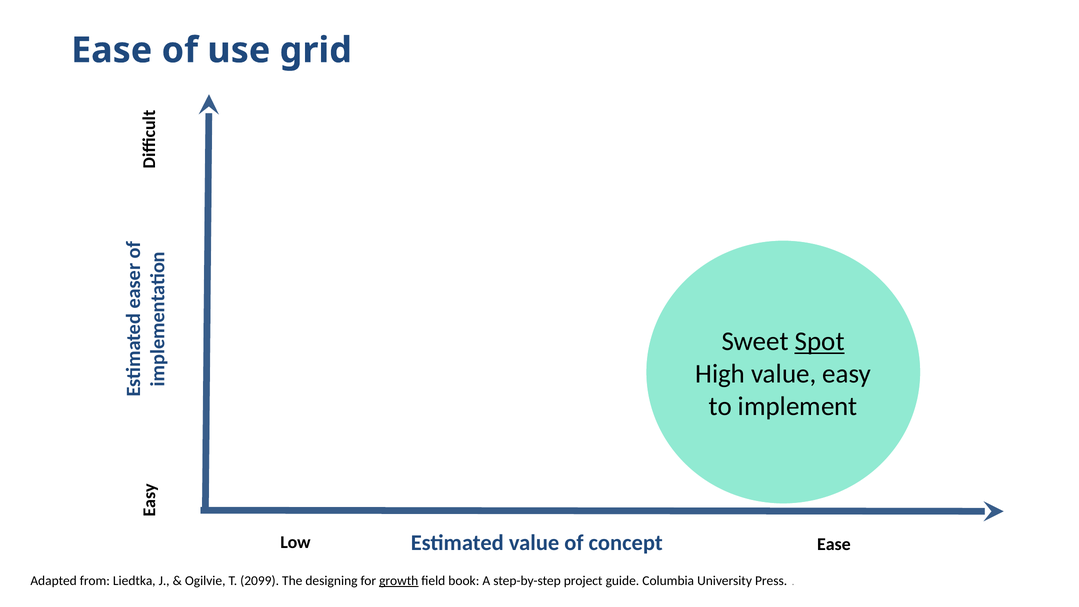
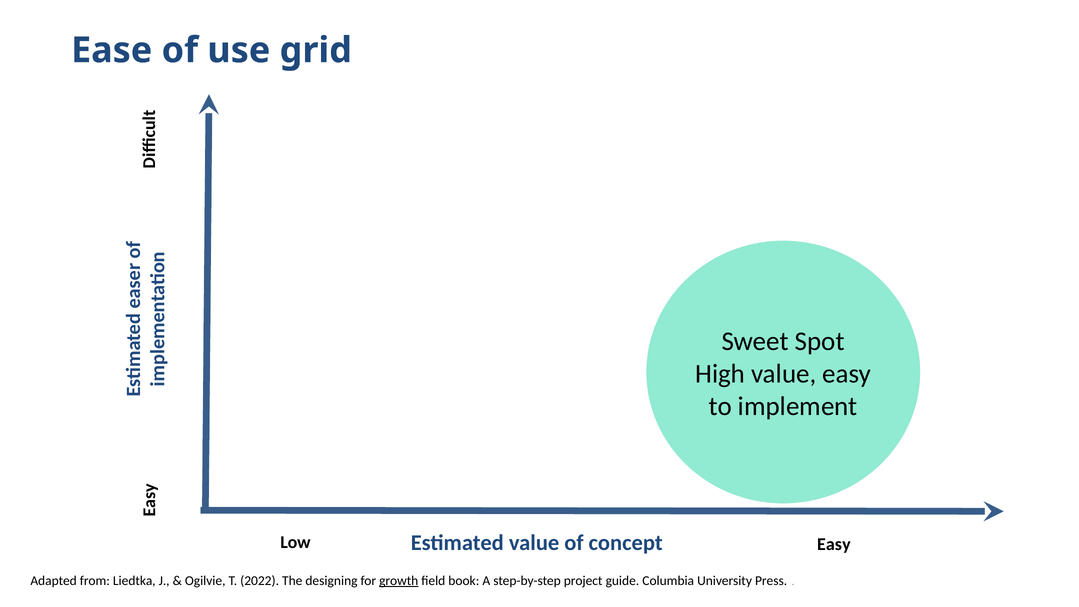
Spot underline: present -> none
Low Ease: Ease -> Easy
2099: 2099 -> 2022
